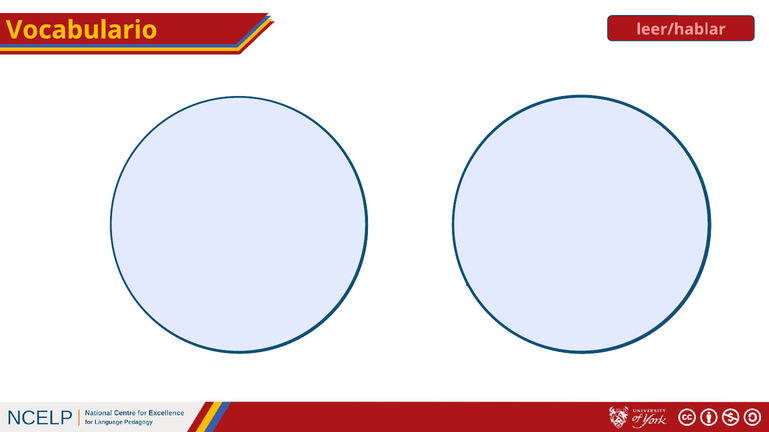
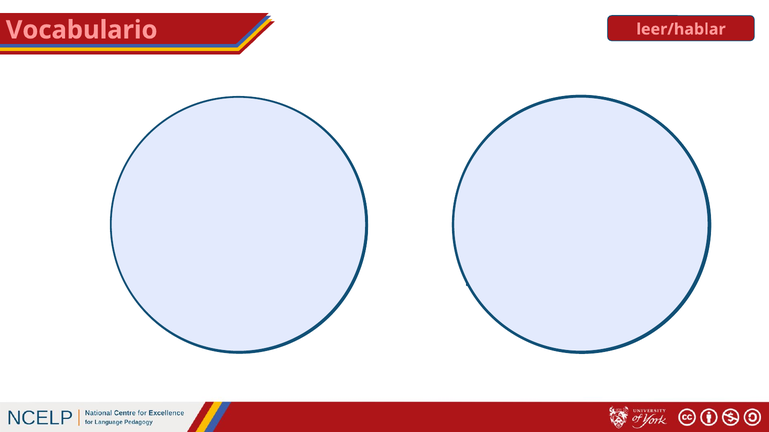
Vocabulario colour: yellow -> pink
